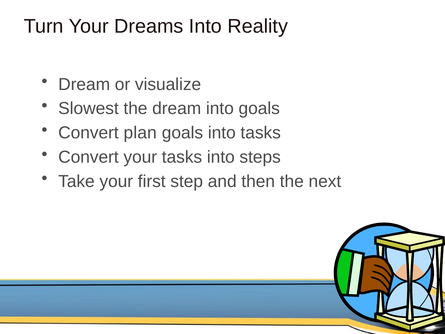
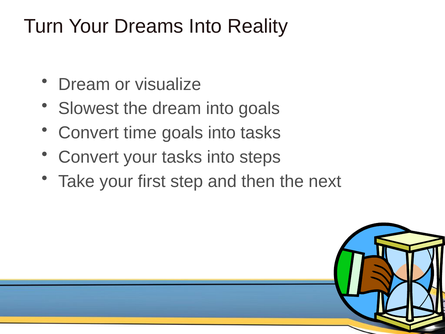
plan: plan -> time
